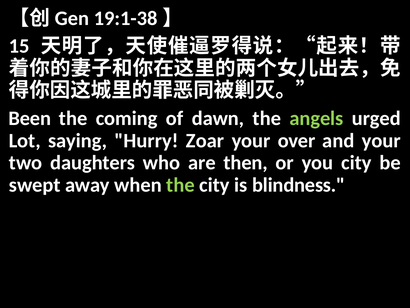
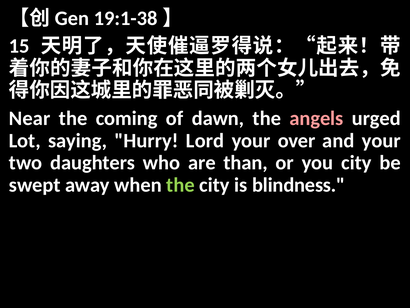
Been: Been -> Near
angels colour: light green -> pink
Zoar: Zoar -> Lord
then: then -> than
